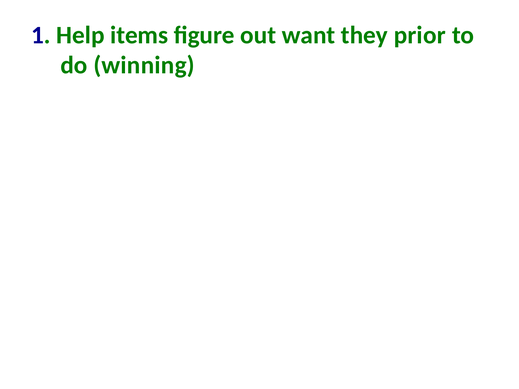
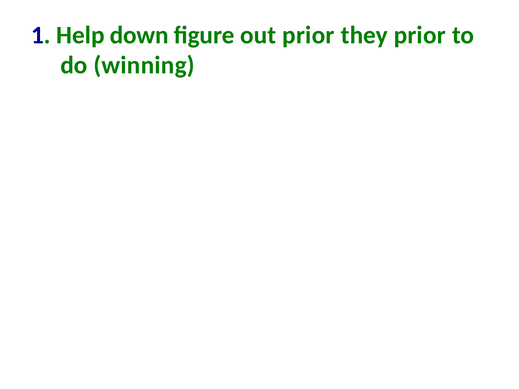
items: items -> down
out want: want -> prior
